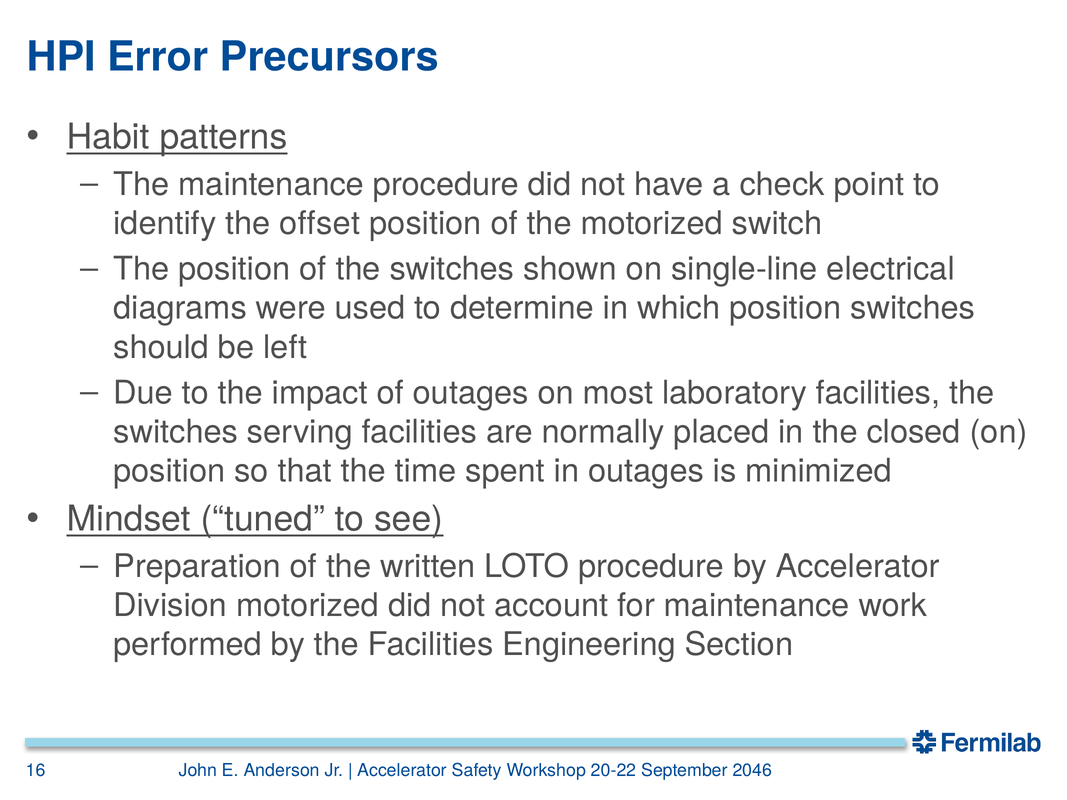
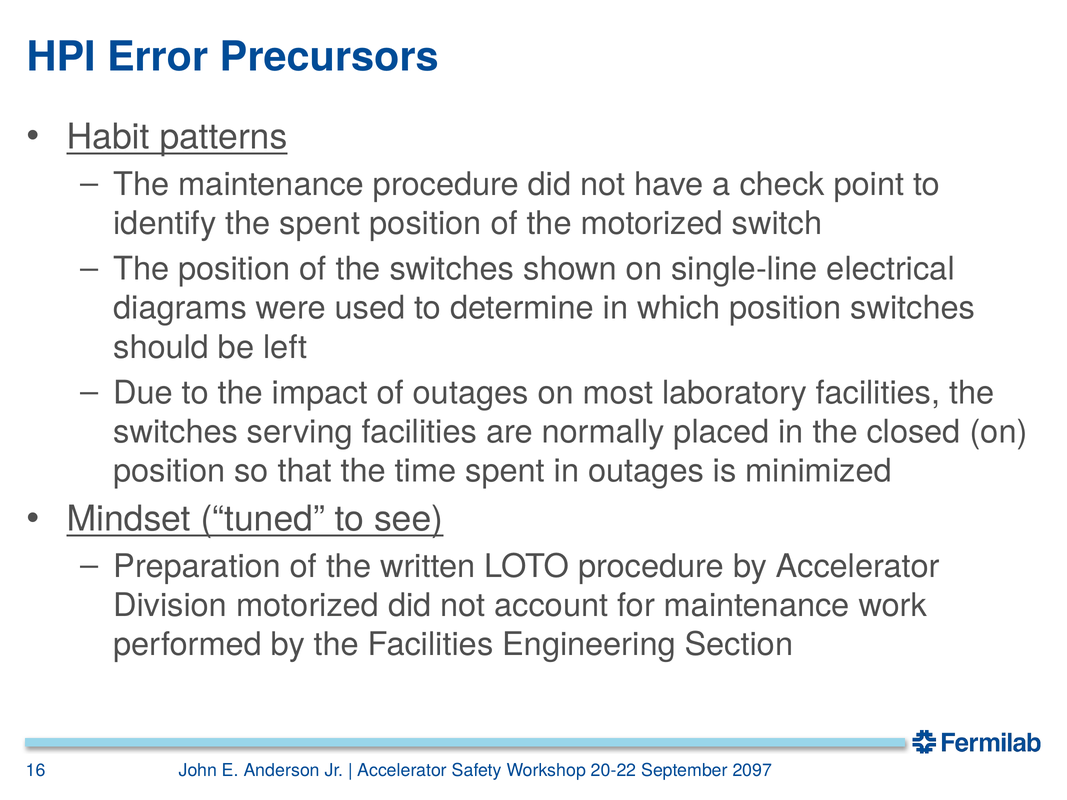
the offset: offset -> spent
2046: 2046 -> 2097
